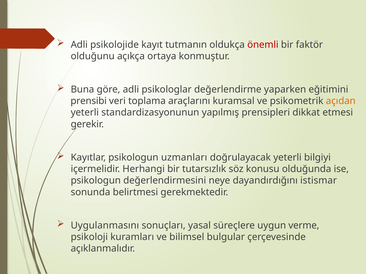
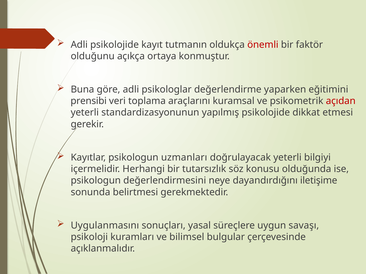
açıdan colour: orange -> red
yapılmış prensipleri: prensipleri -> psikolojide
istismar: istismar -> iletişime
verme: verme -> savaşı
